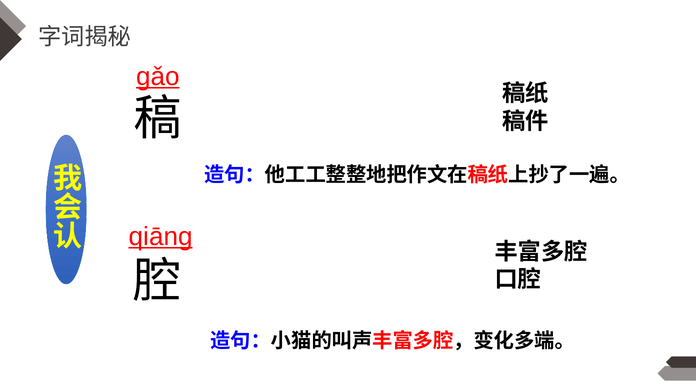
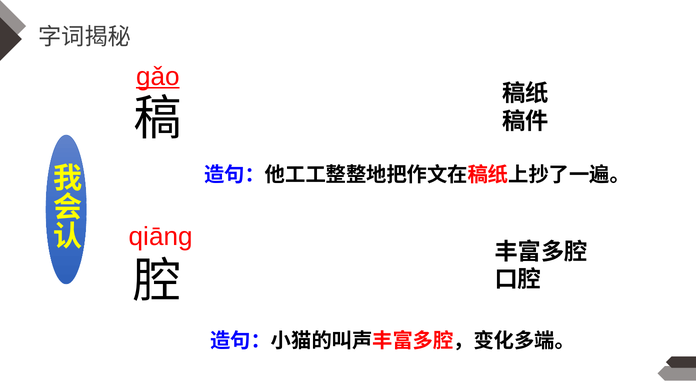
qiāng underline: present -> none
